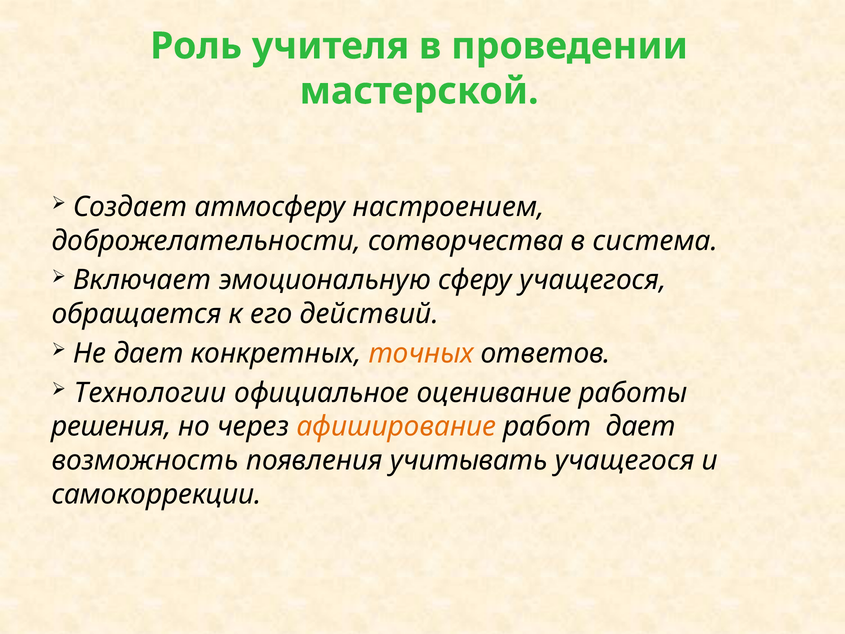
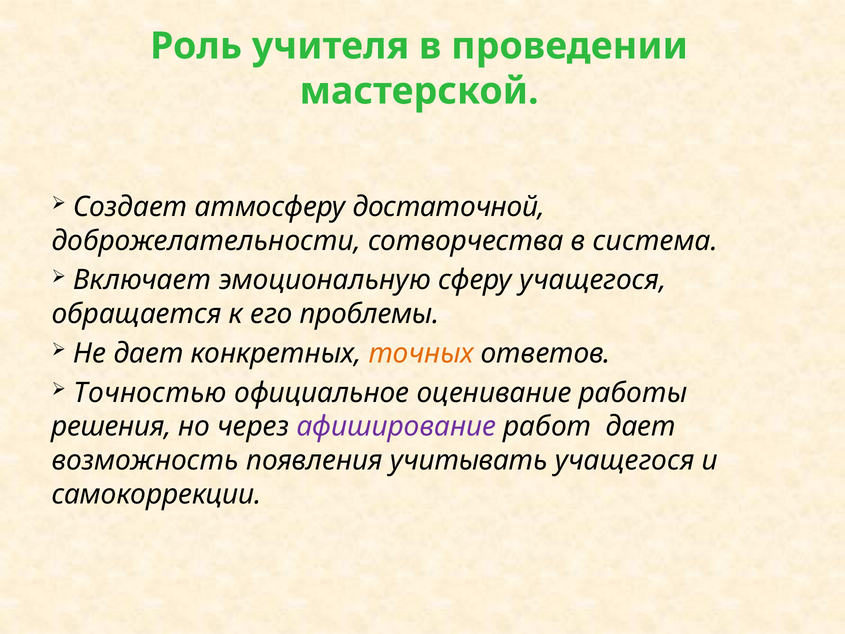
настроением: настроением -> достаточной
действий: действий -> проблемы
Технологии: Технологии -> Точностью
афиширование colour: orange -> purple
